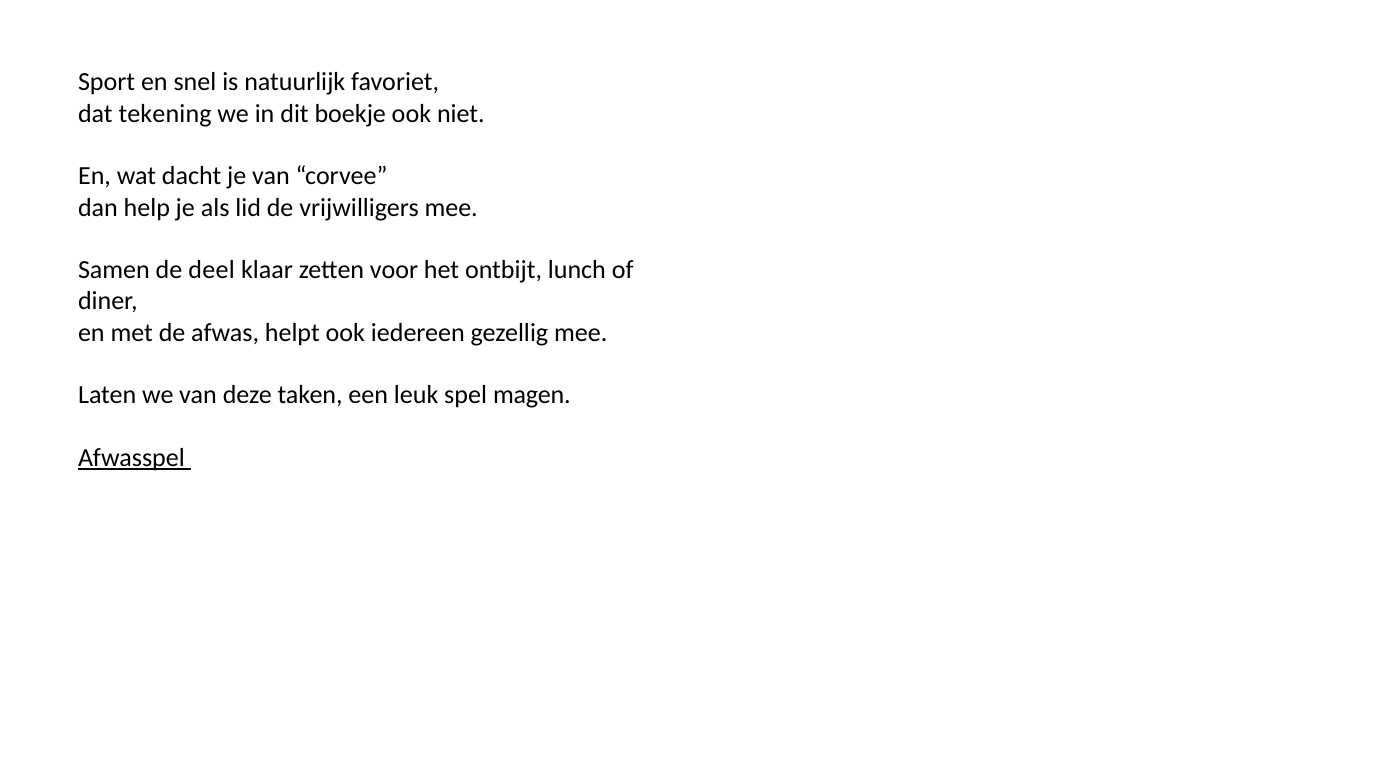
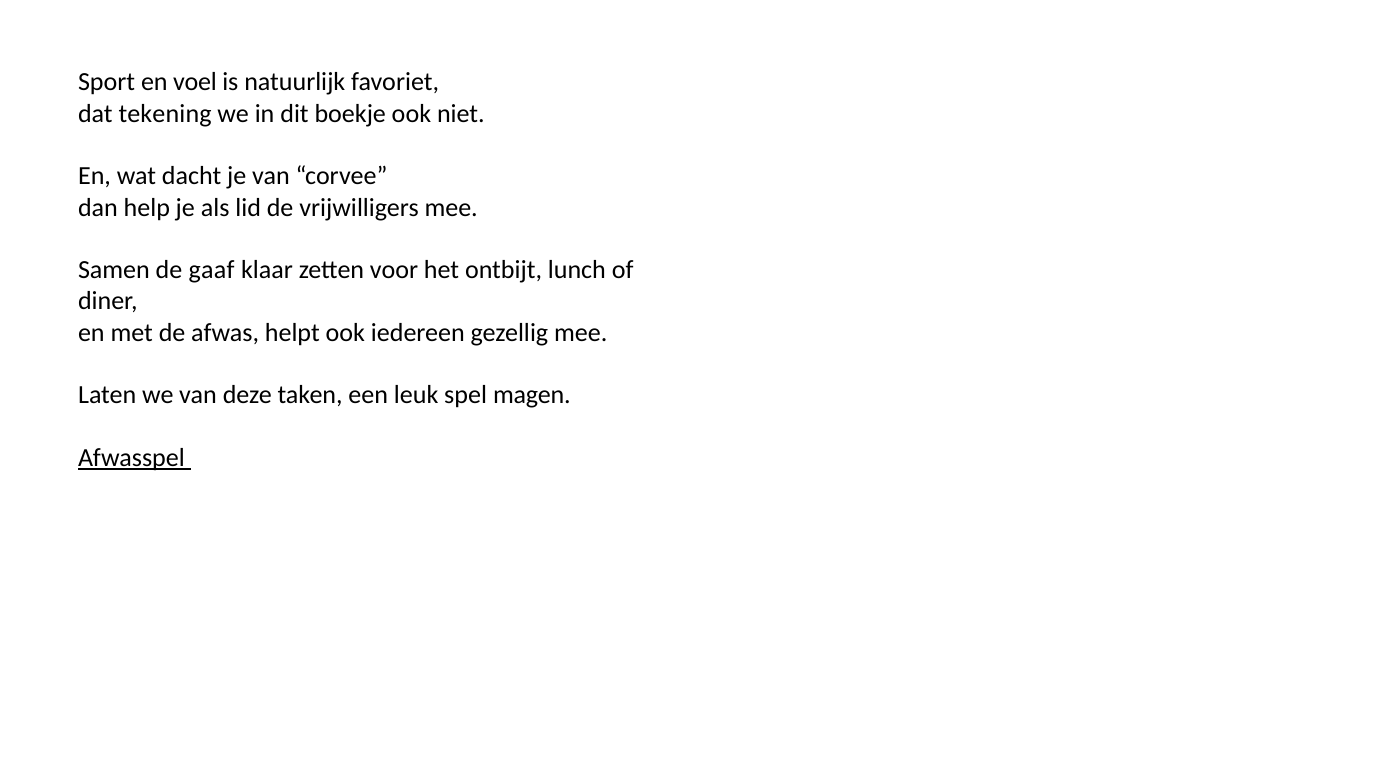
snel: snel -> voel
deel: deel -> gaaf
